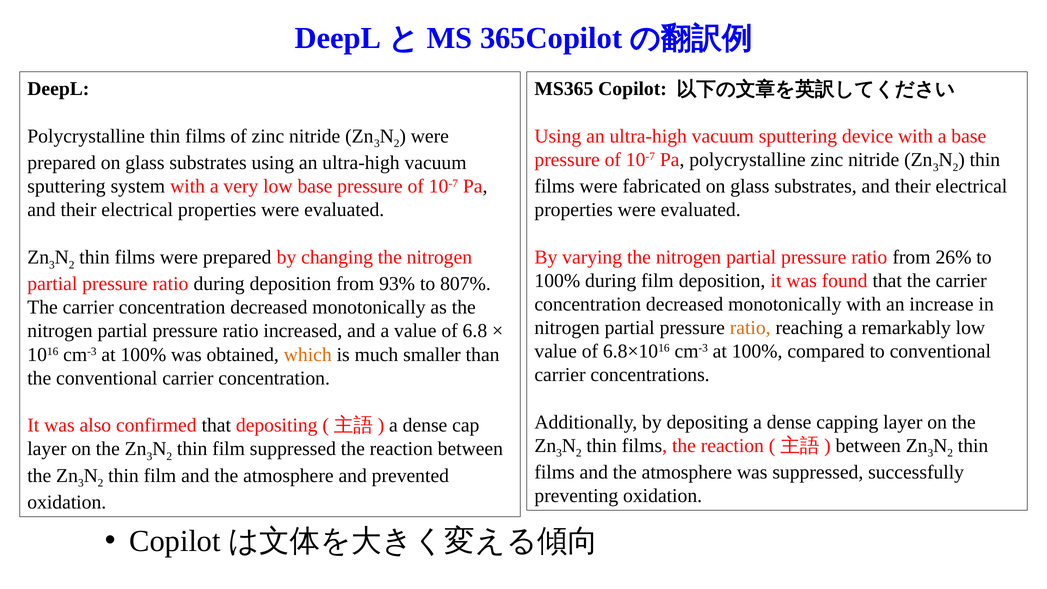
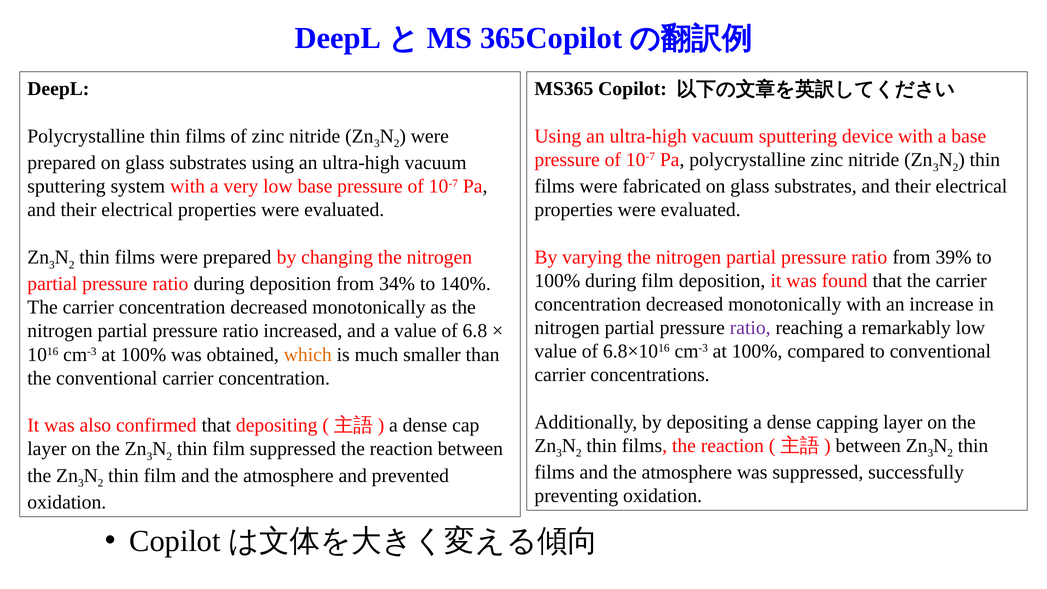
26%: 26% -> 39%
93%: 93% -> 34%
807%: 807% -> 140%
ratio at (750, 328) colour: orange -> purple
